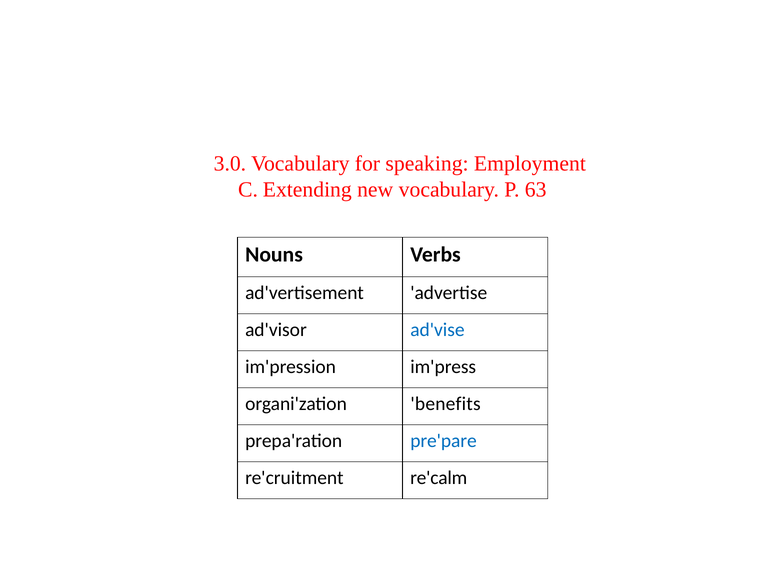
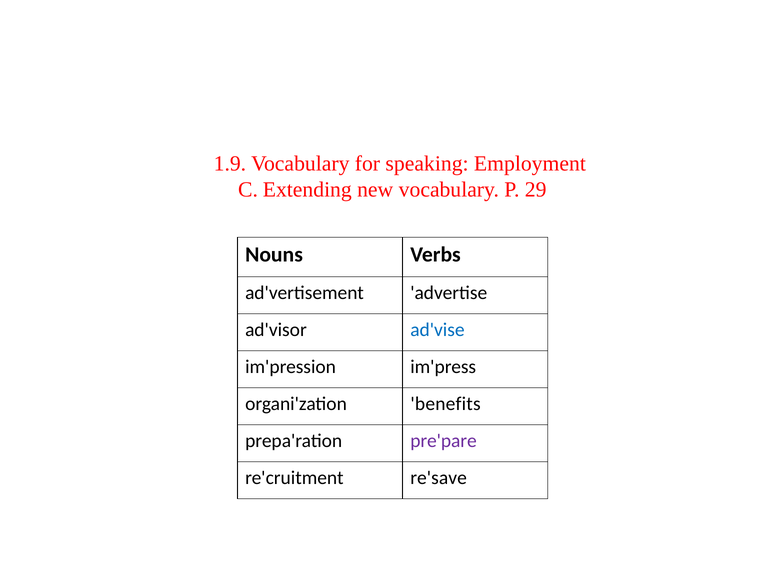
3.0: 3.0 -> 1.9
63: 63 -> 29
pre'pare colour: blue -> purple
re'calm: re'calm -> re'save
